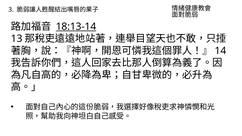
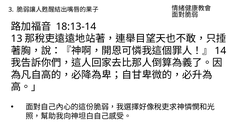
18:13-14 underline: present -> none
